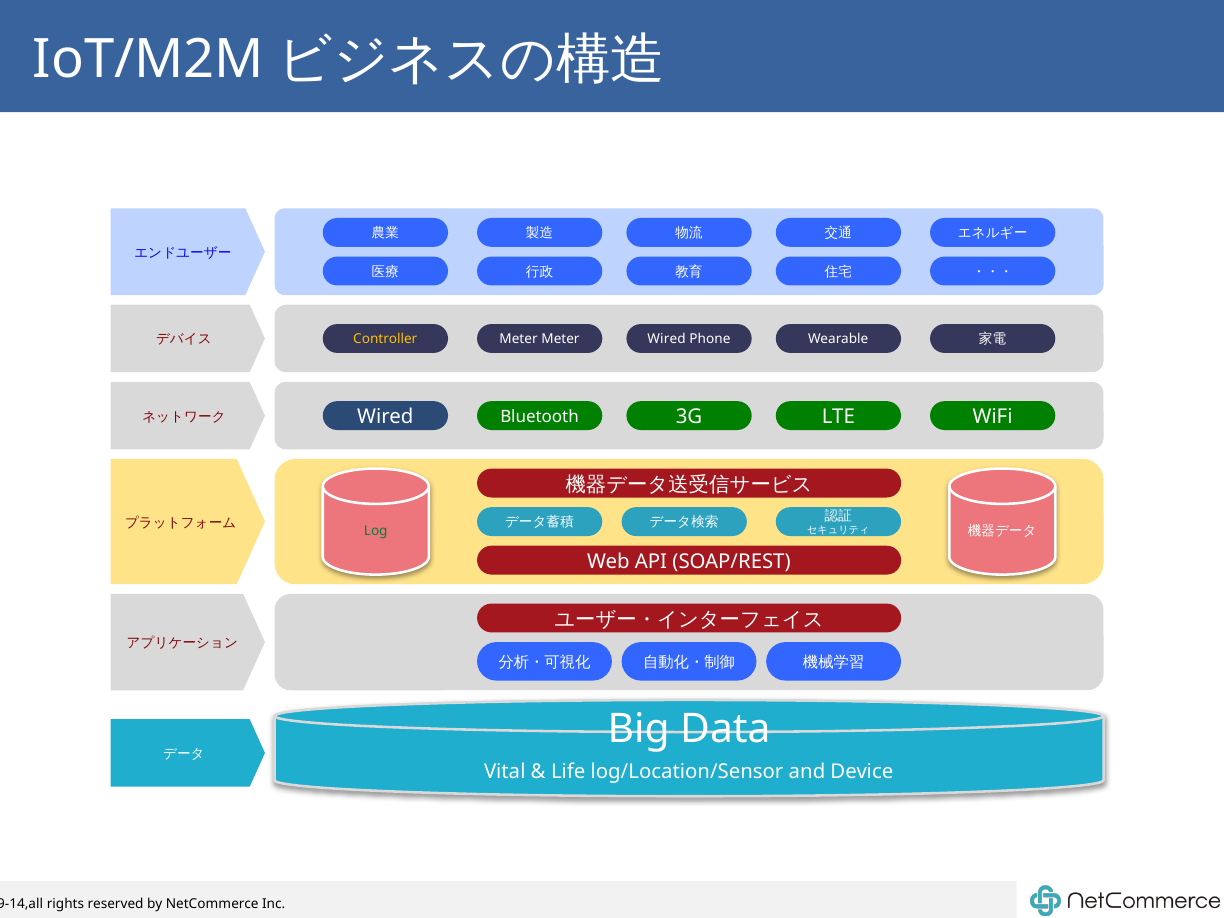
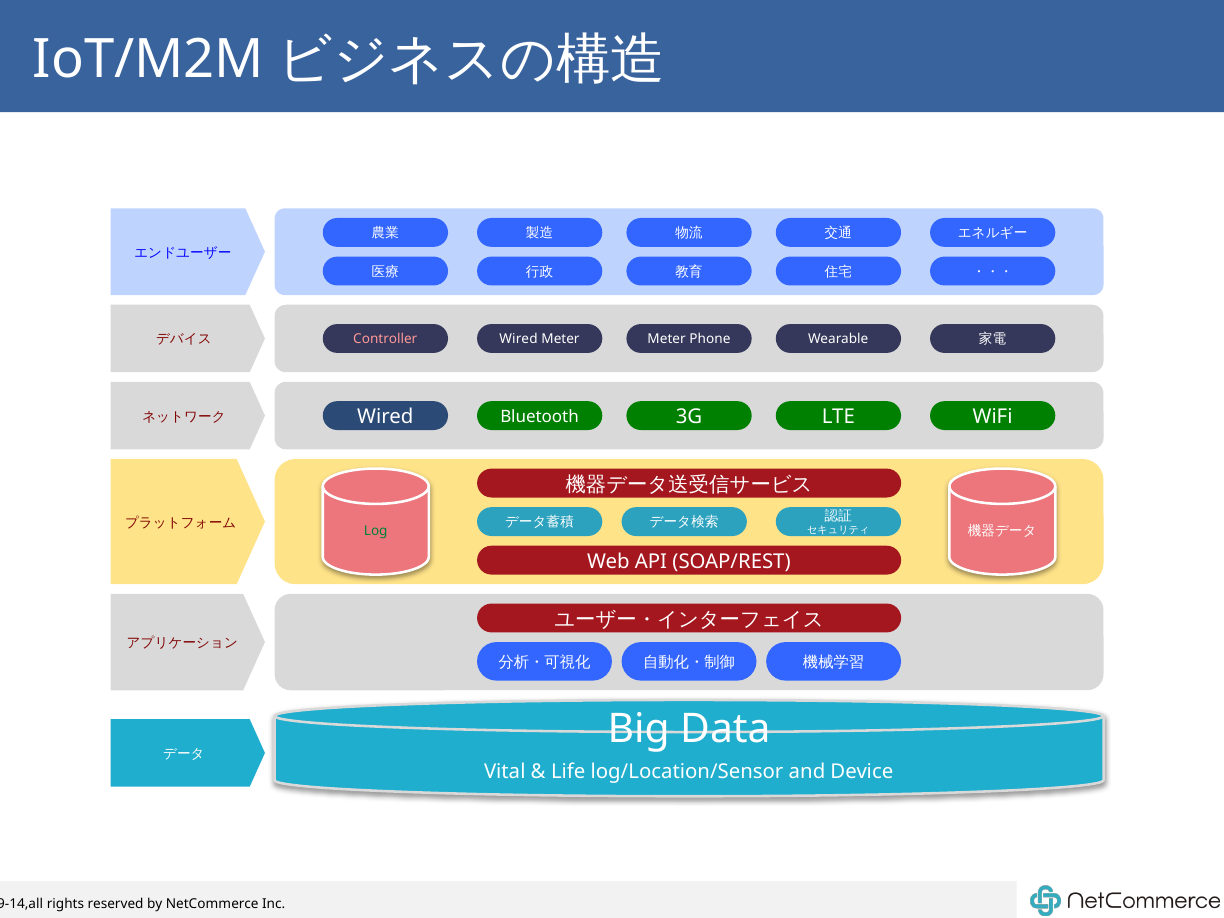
Controller colour: yellow -> pink
Meter at (519, 339): Meter -> Wired
Wired at (667, 339): Wired -> Meter
